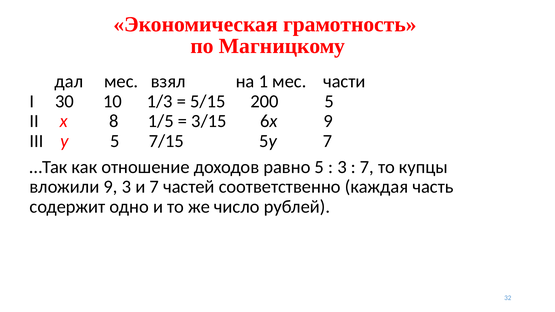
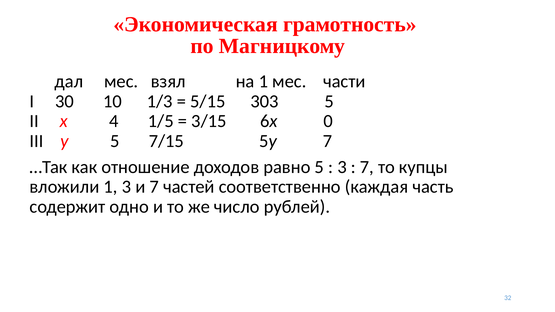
200: 200 -> 303
8: 8 -> 4
6x 9: 9 -> 0
вложили 9: 9 -> 1
